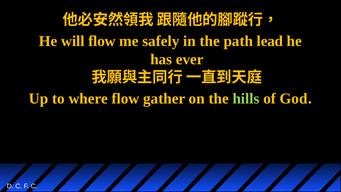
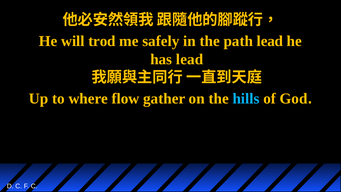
will flow: flow -> trod
has ever: ever -> lead
hills colour: light green -> light blue
